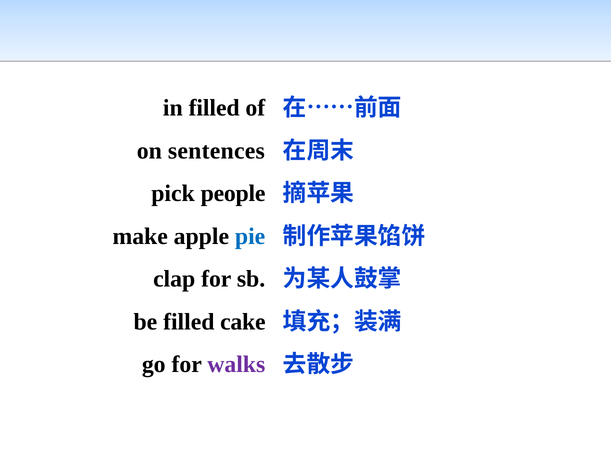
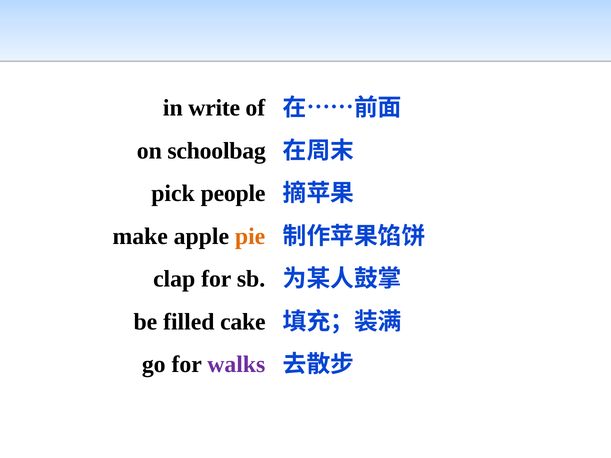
in filled: filled -> write
sentences: sentences -> schoolbag
pie colour: blue -> orange
